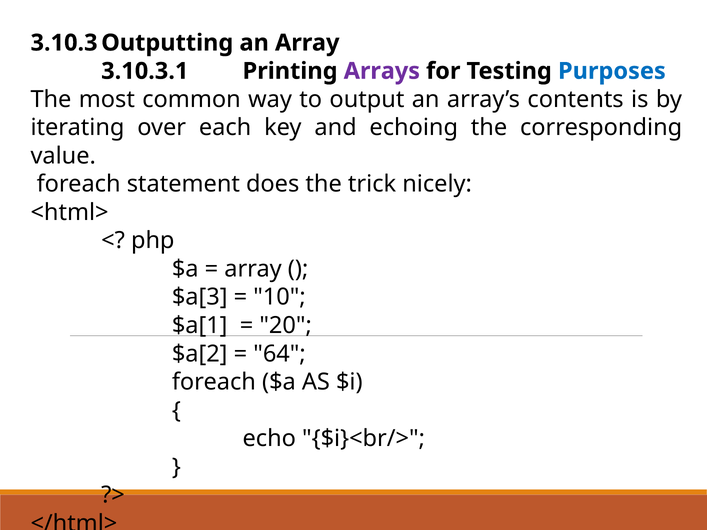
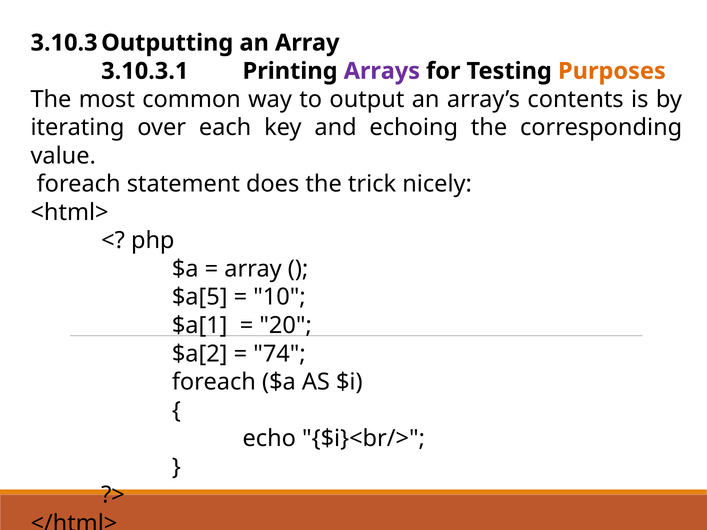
Purposes colour: blue -> orange
$a[3: $a[3 -> $a[5
64: 64 -> 74
